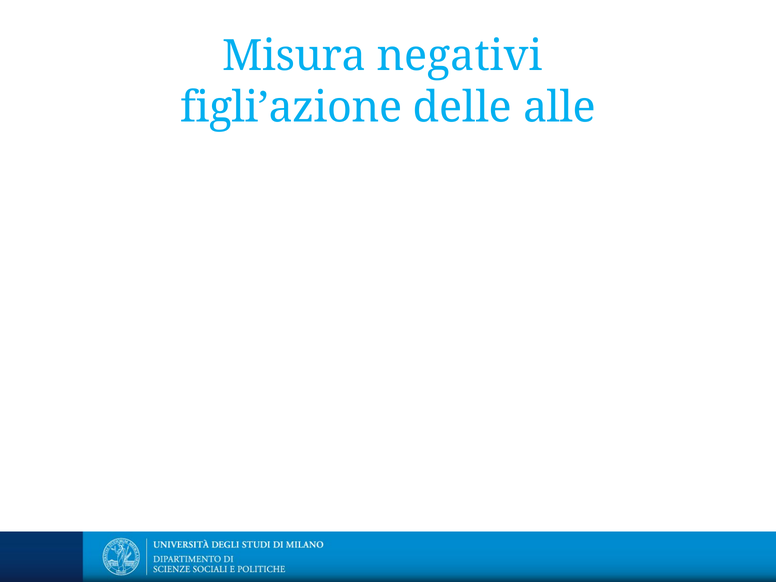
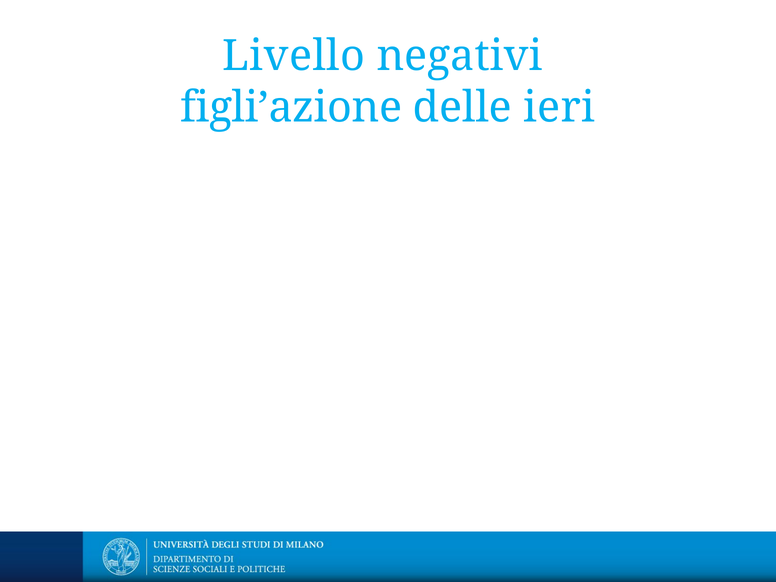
Misura: Misura -> Livello
alle: alle -> ieri
